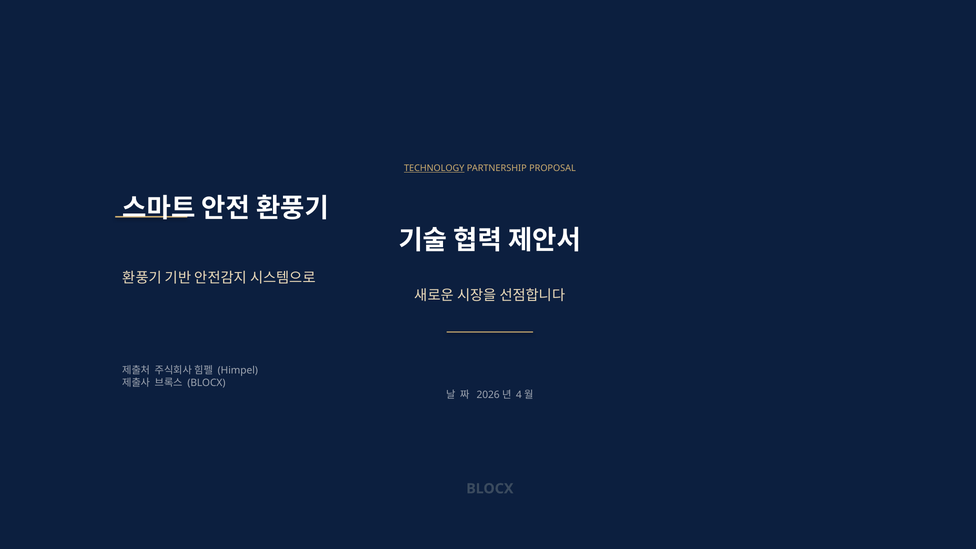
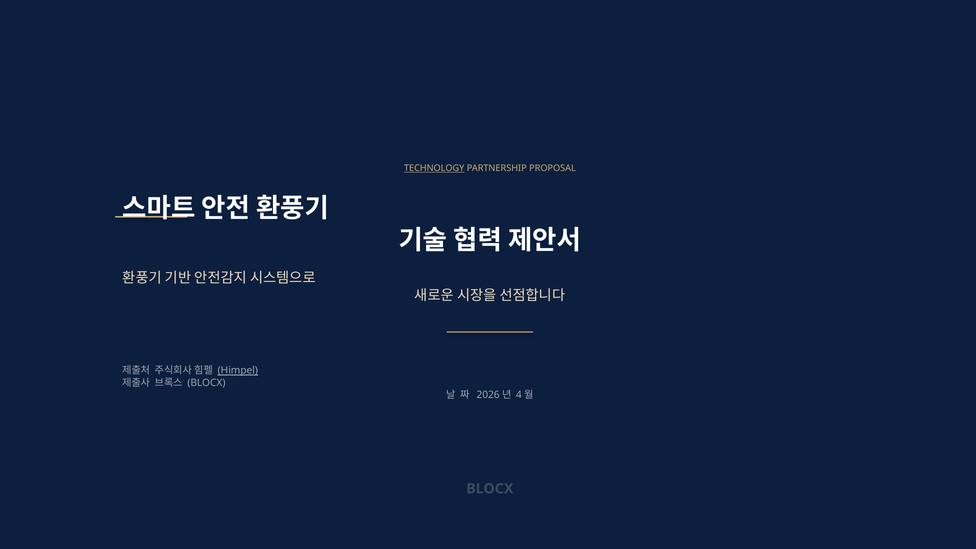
Himpel underline: none -> present
